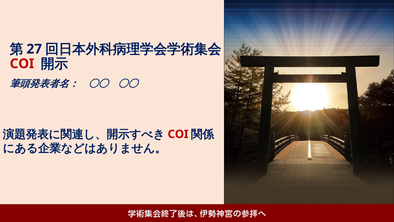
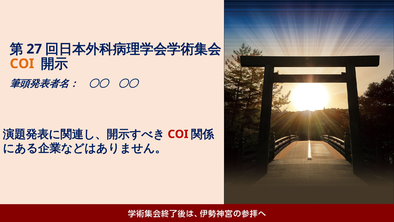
COI at (22, 64) colour: red -> orange
